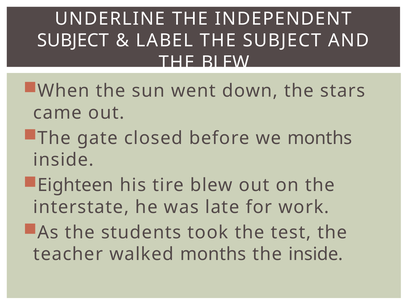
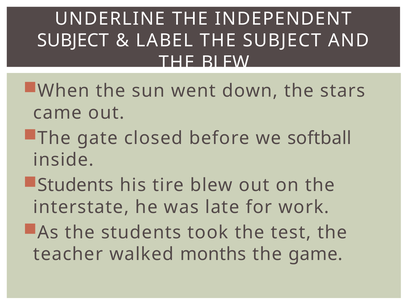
we months: months -> softball
Eighteen at (75, 185): Eighteen -> Students
the inside: inside -> game
